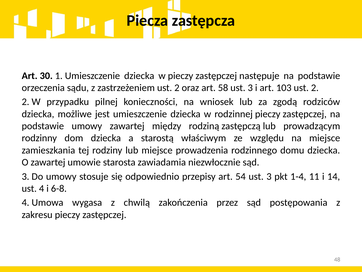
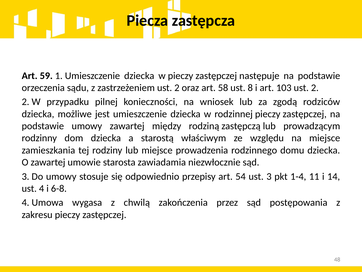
30: 30 -> 59
58 ust 3: 3 -> 8
